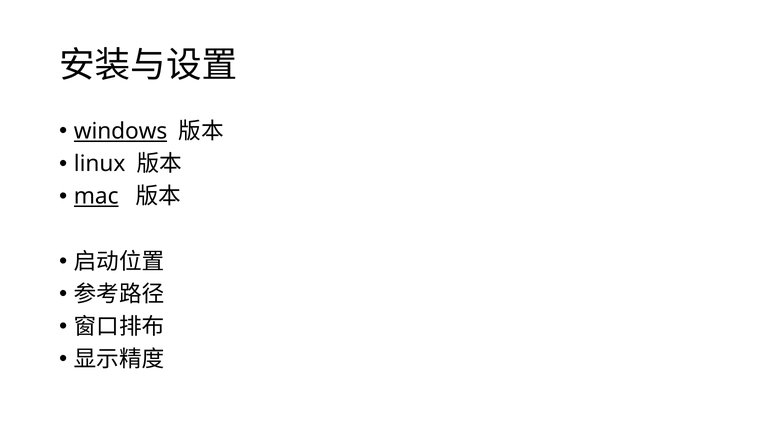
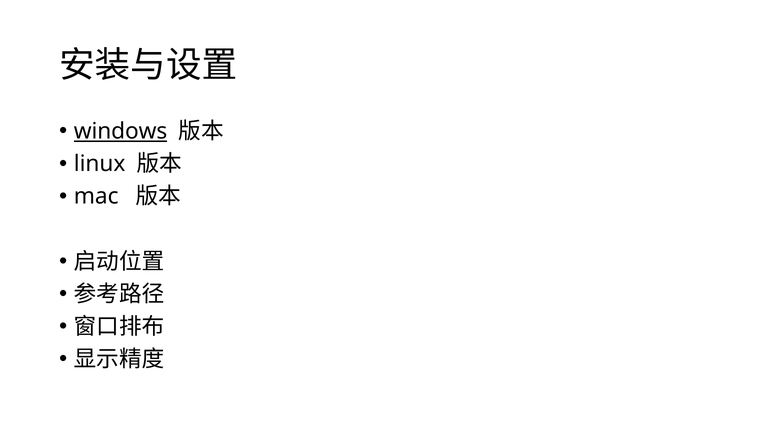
mac underline: present -> none
